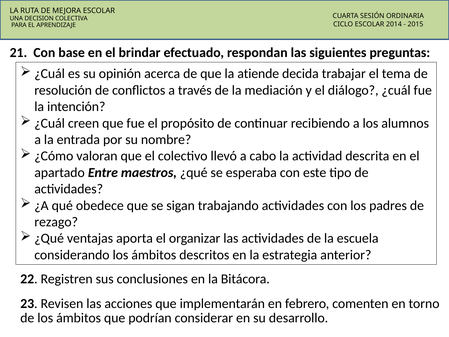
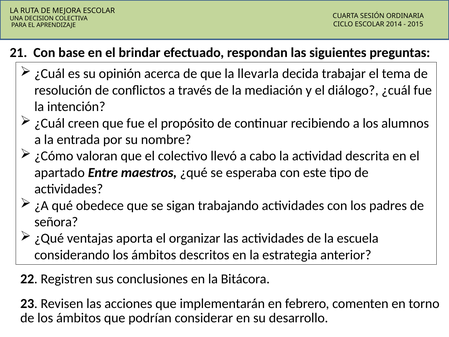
atiende: atiende -> llevarla
rezago: rezago -> señora
